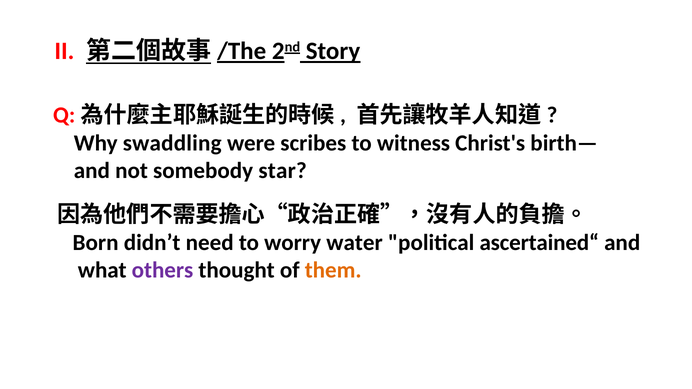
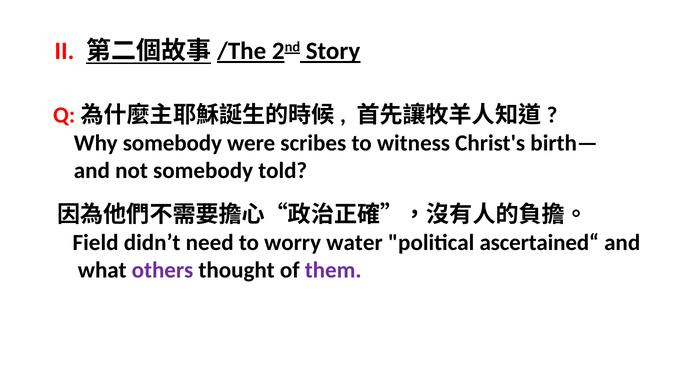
Why swaddling: swaddling -> somebody
star: star -> told
Born: Born -> Field
them colour: orange -> purple
